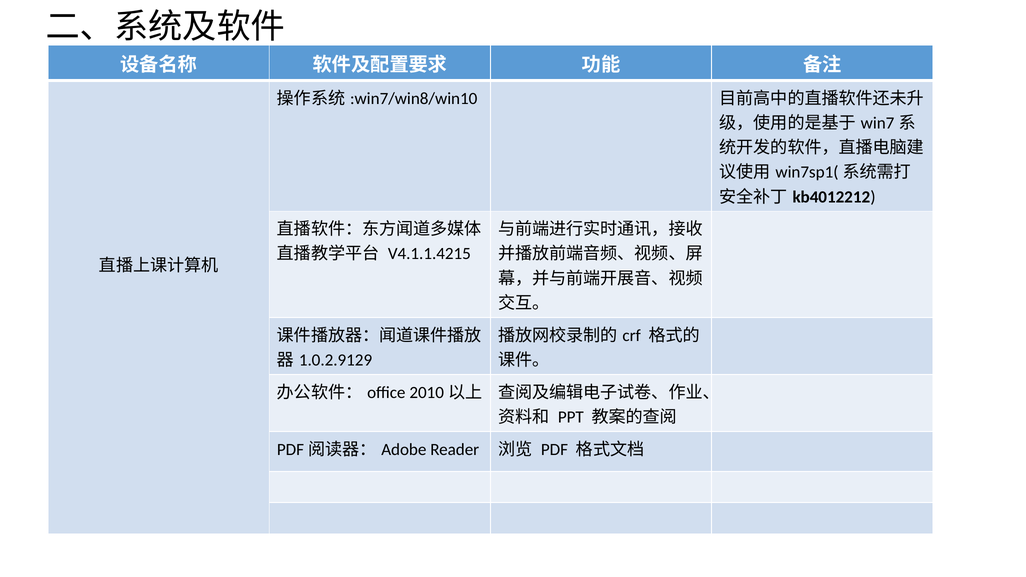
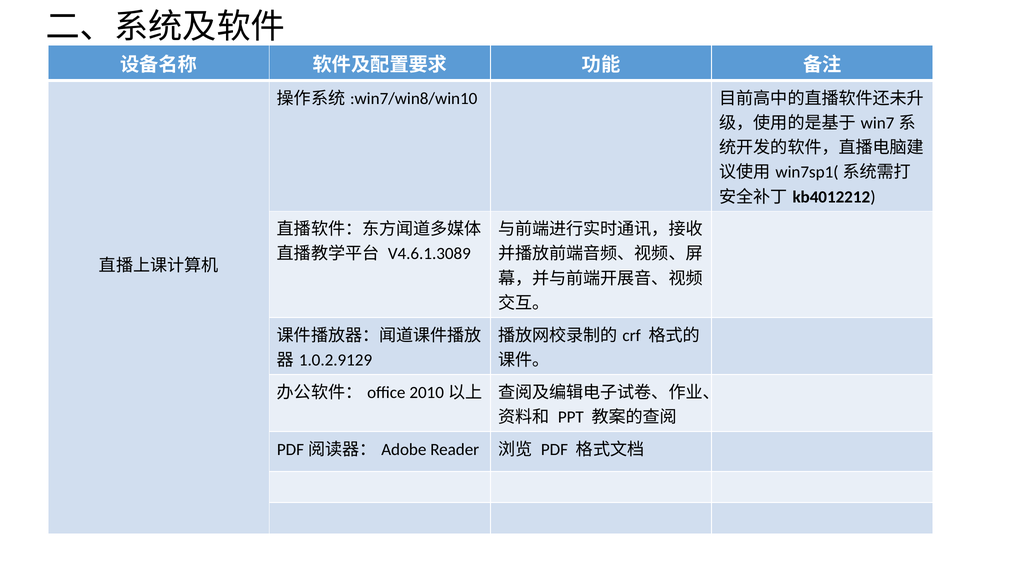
V4.1.1.4215: V4.1.1.4215 -> V4.6.1.3089
